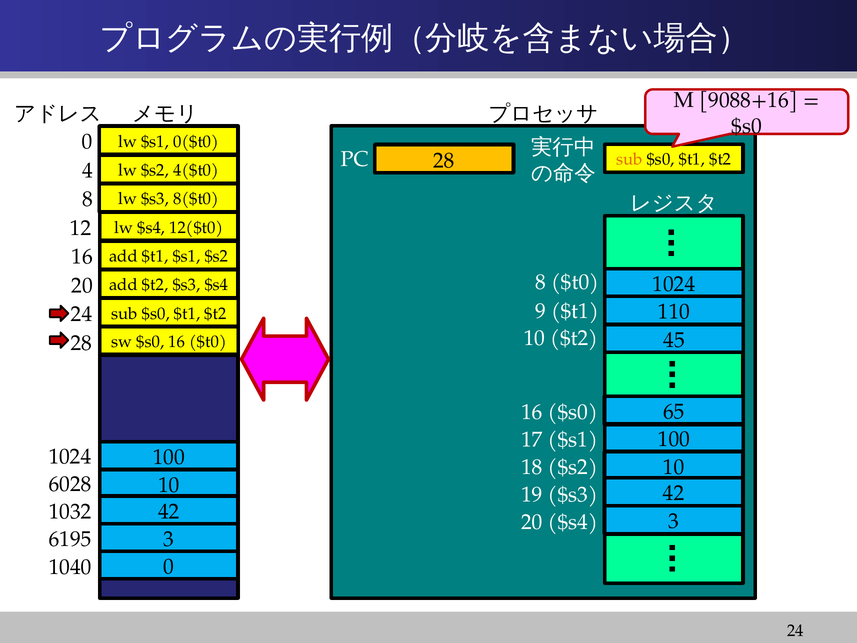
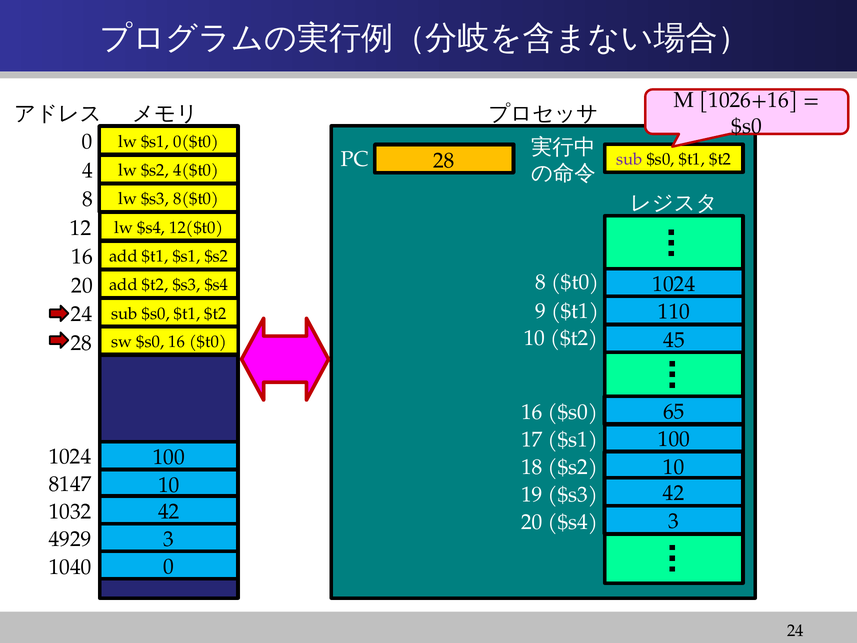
9088+16: 9088+16 -> 1026+16
sub at (629, 159) colour: orange -> purple
6028: 6028 -> 8147
6195: 6195 -> 4929
